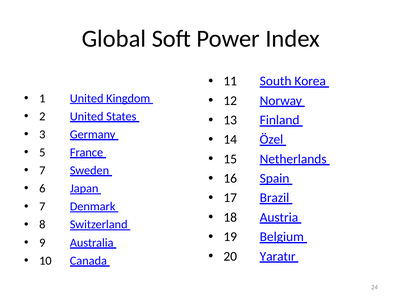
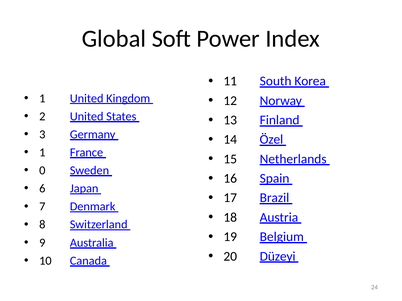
5 at (42, 153): 5 -> 1
7 at (42, 171): 7 -> 0
Yaratır: Yaratır -> Düzeyi
